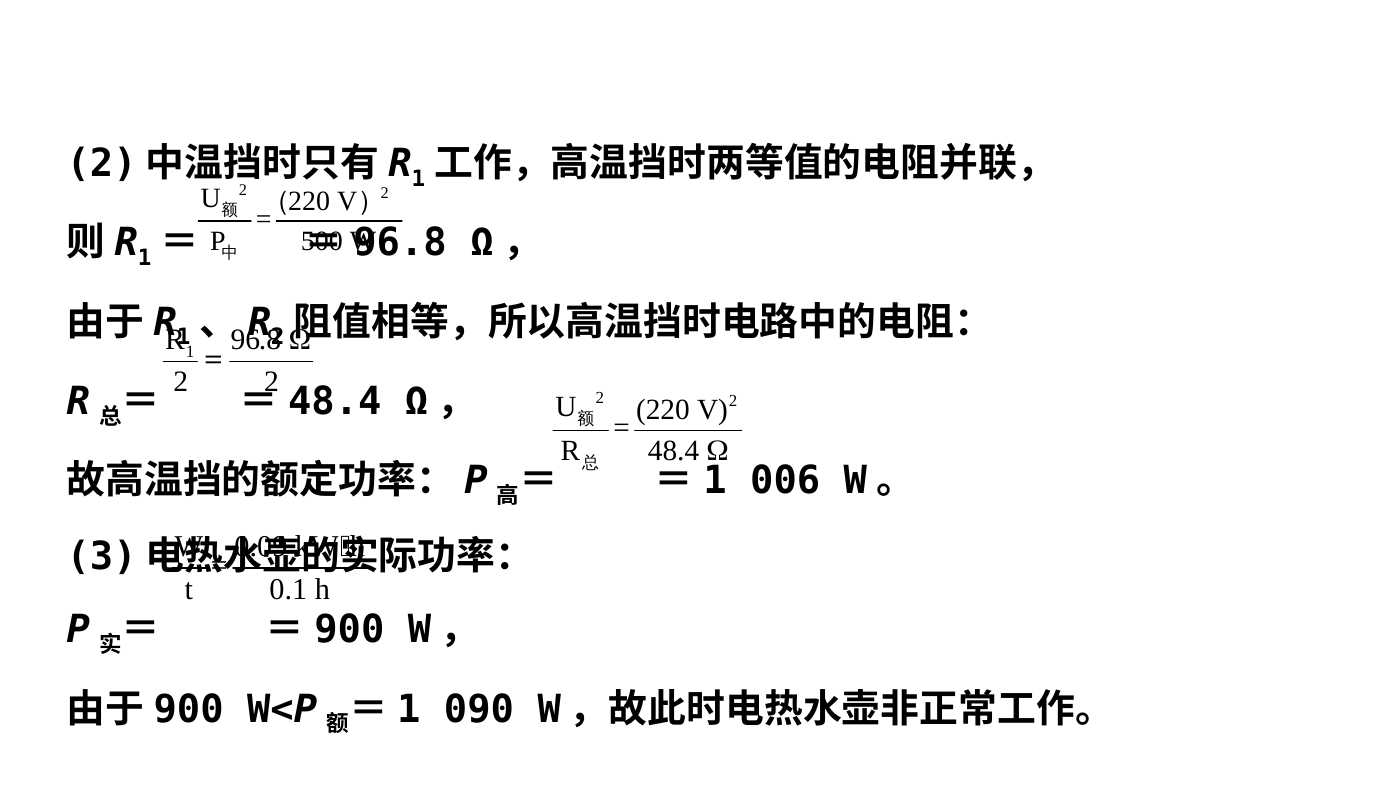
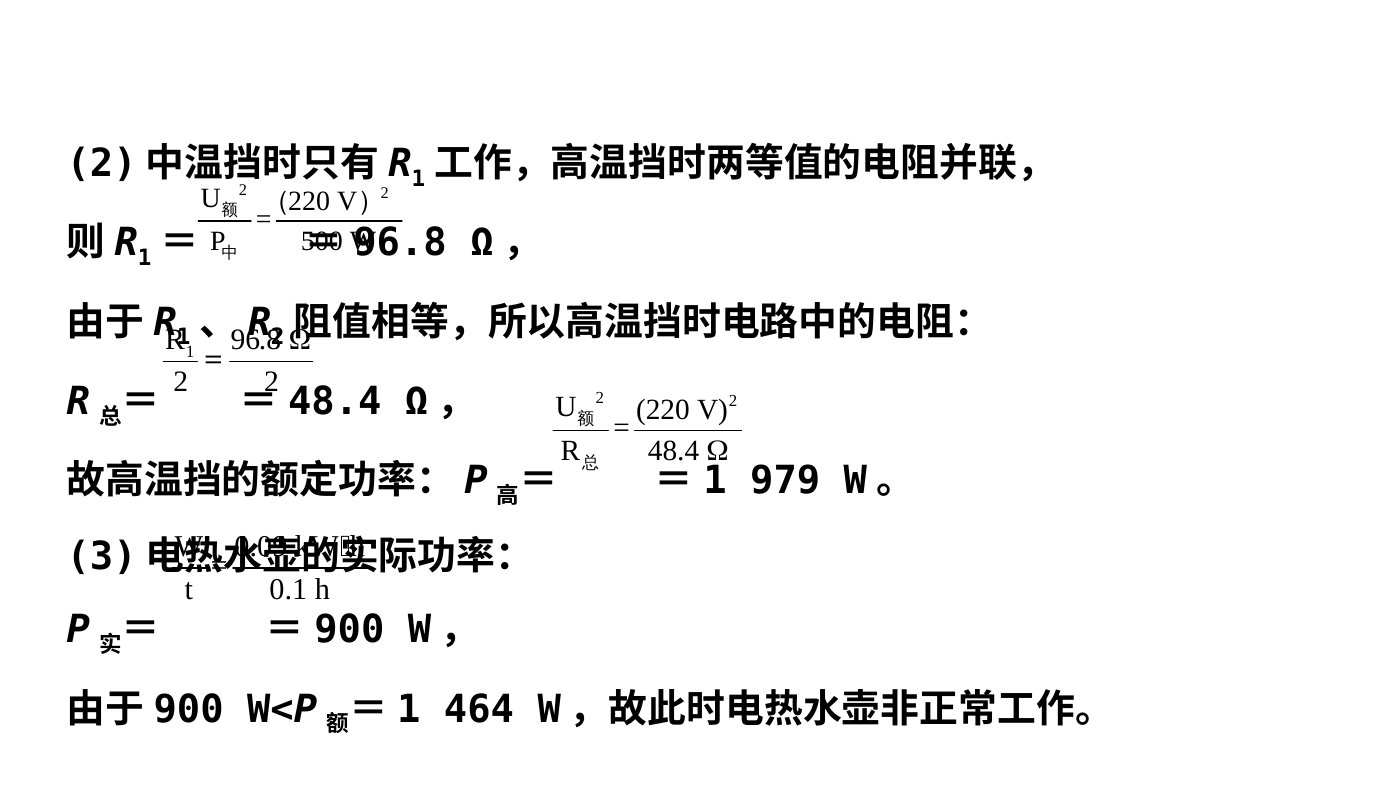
006: 006 -> 979
090: 090 -> 464
